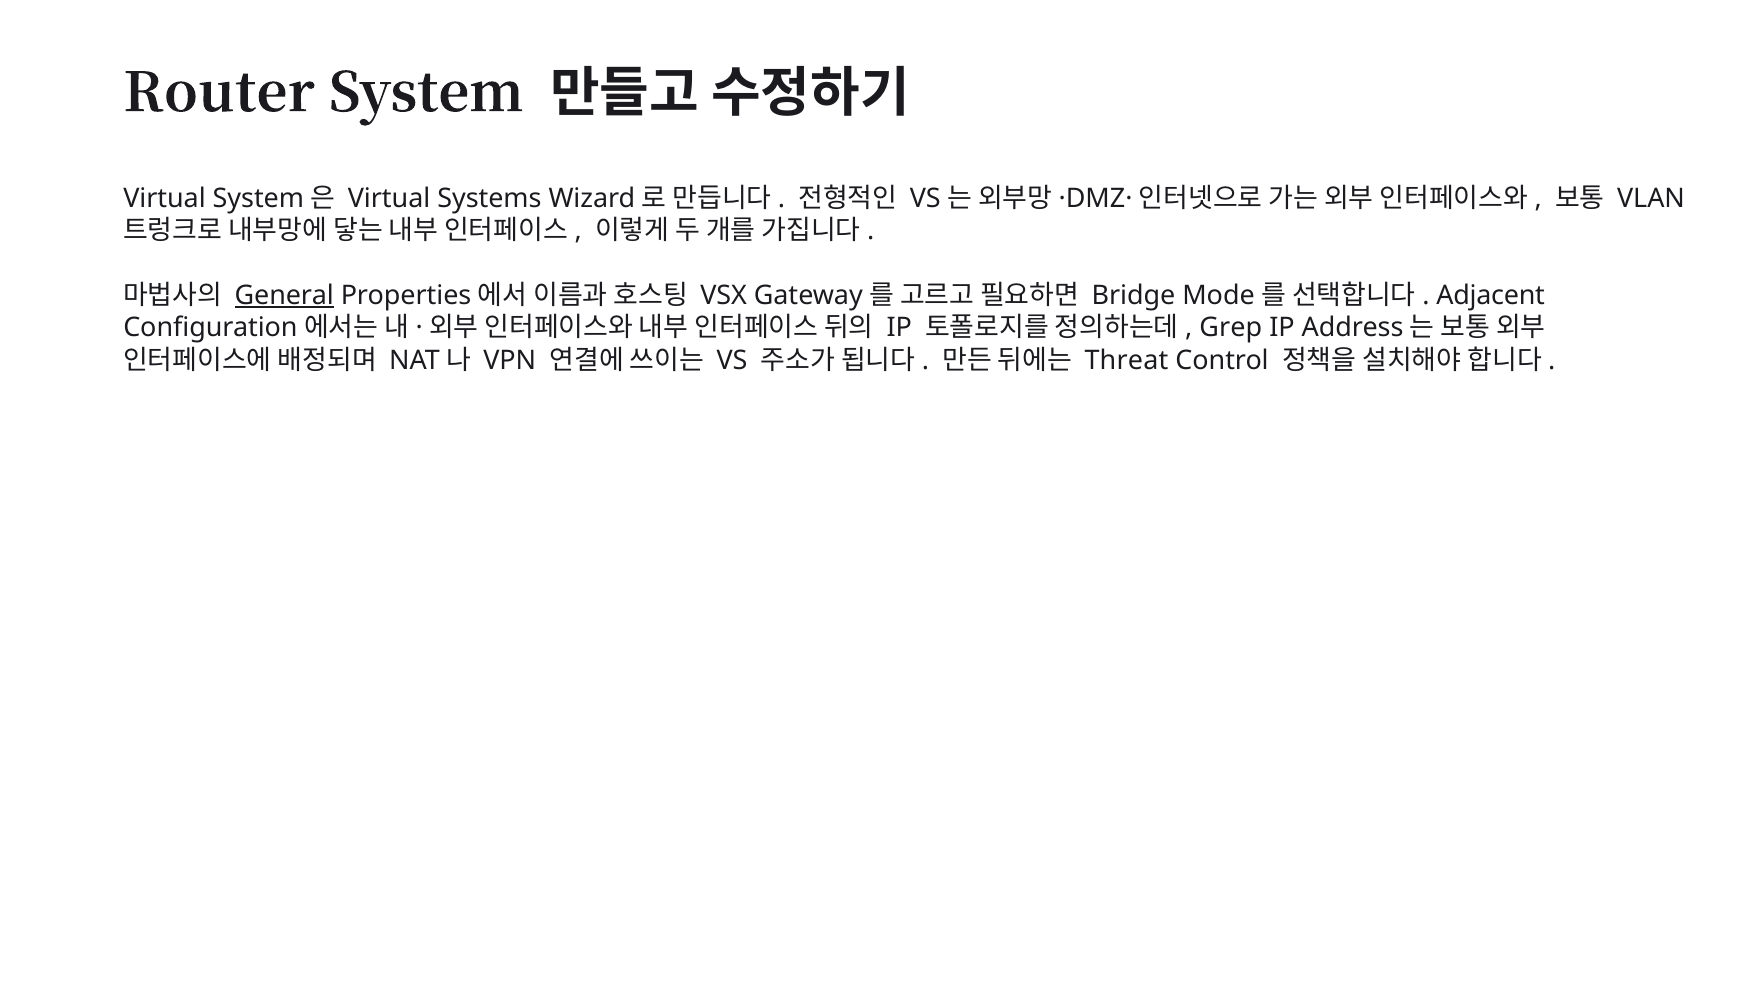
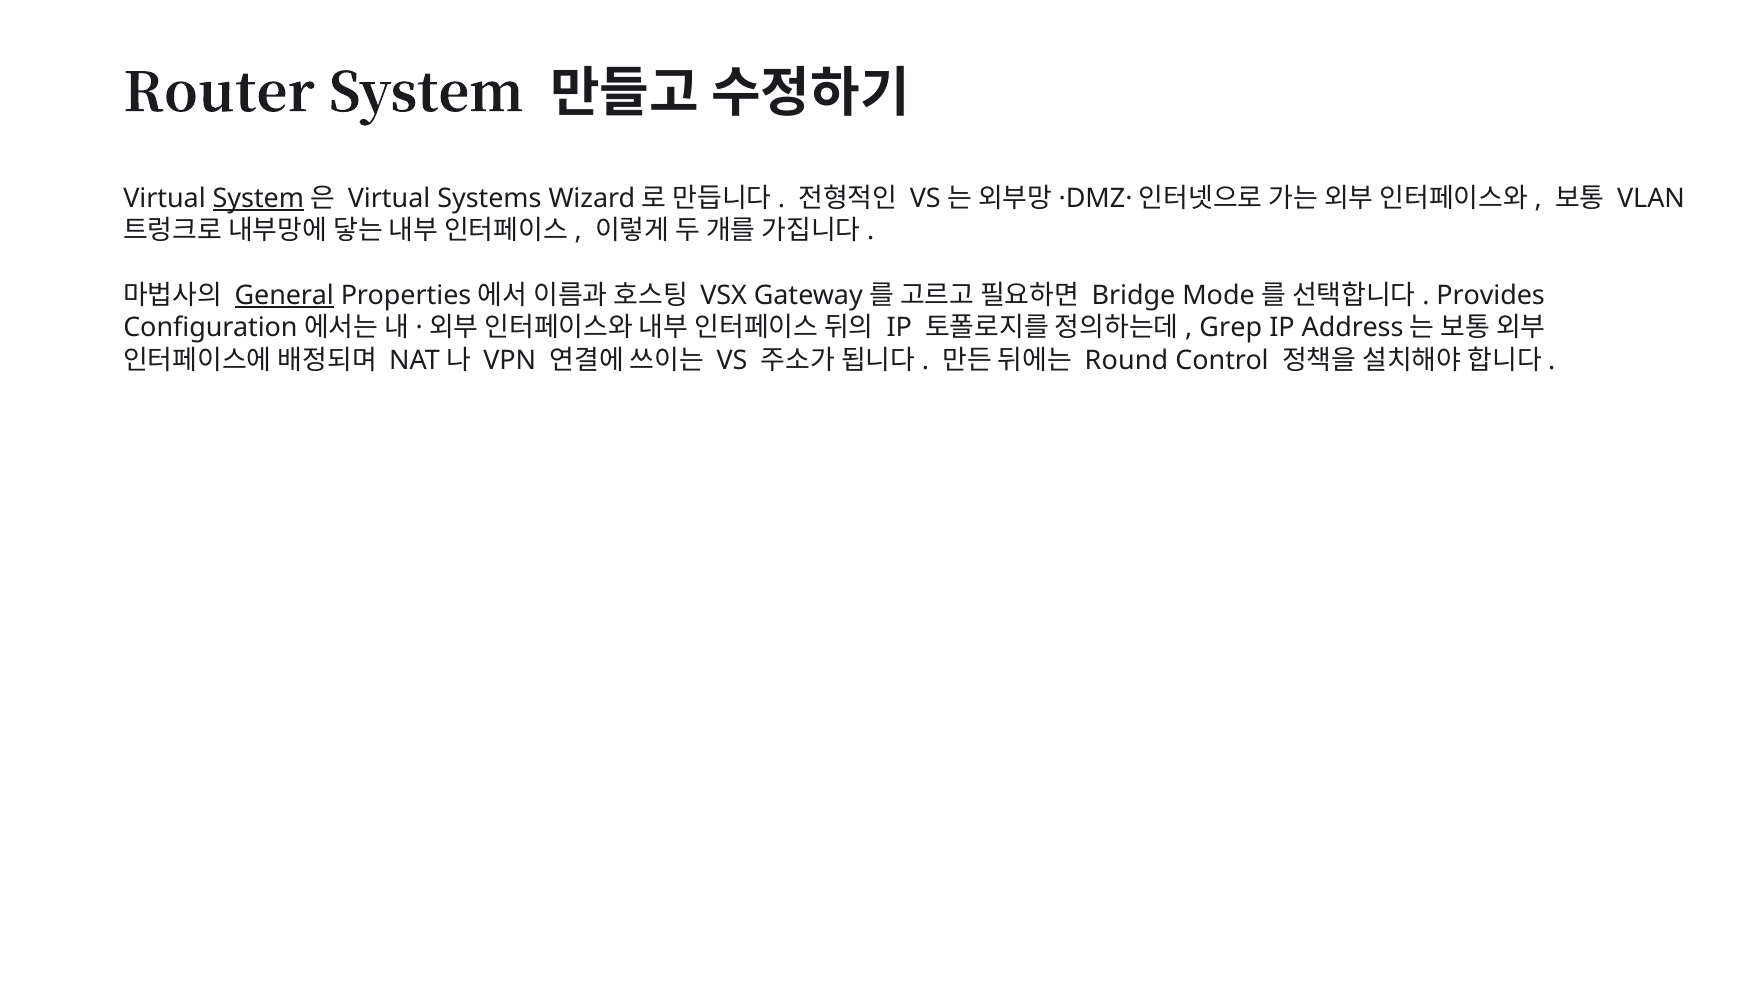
System at (258, 199) underline: none -> present
Adjacent: Adjacent -> Provides
Threat: Threat -> Round
